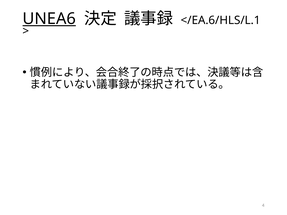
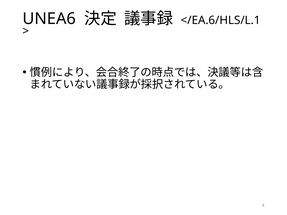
UNEA6 underline: present -> none
